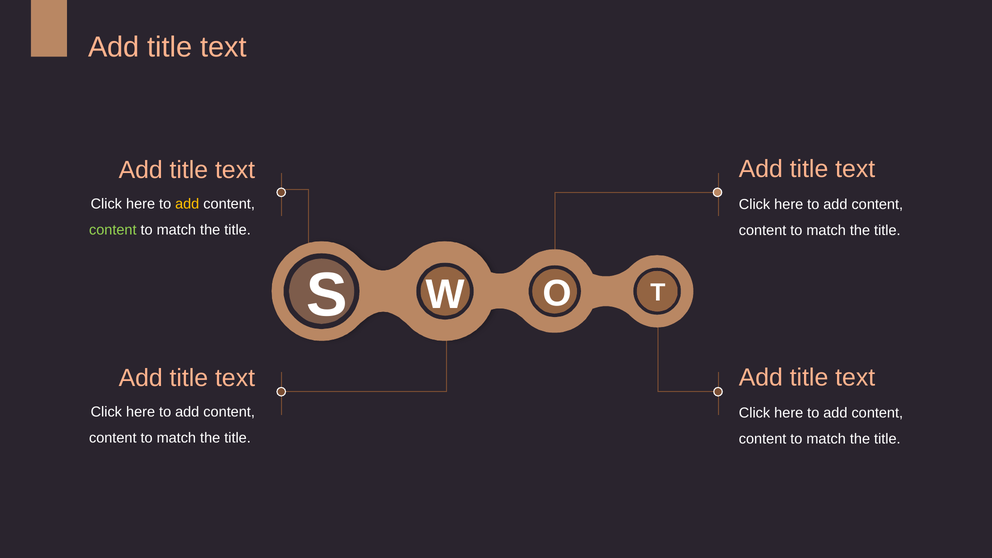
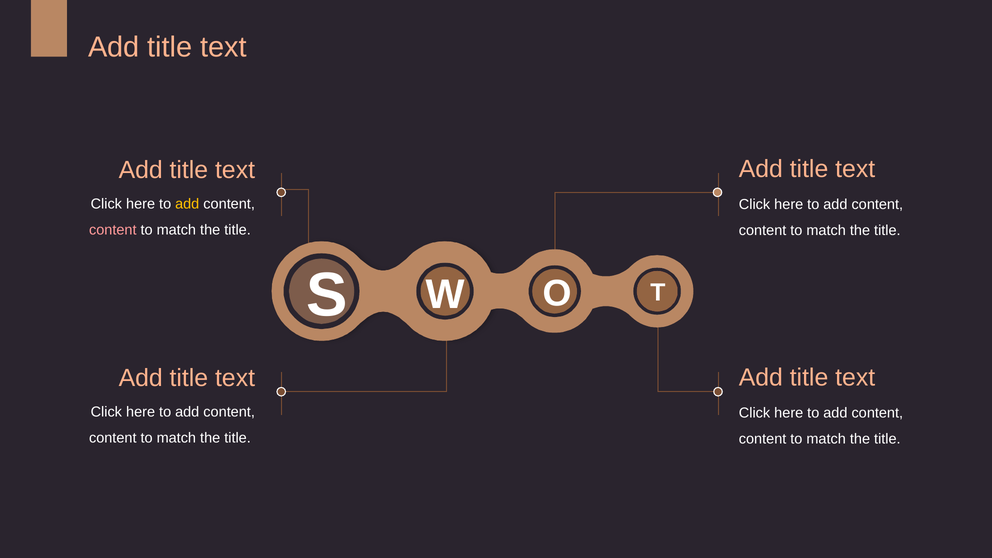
content at (113, 230) colour: light green -> pink
